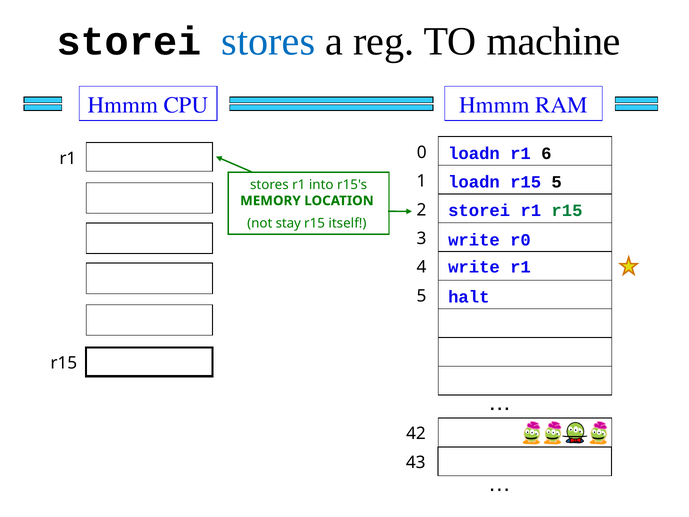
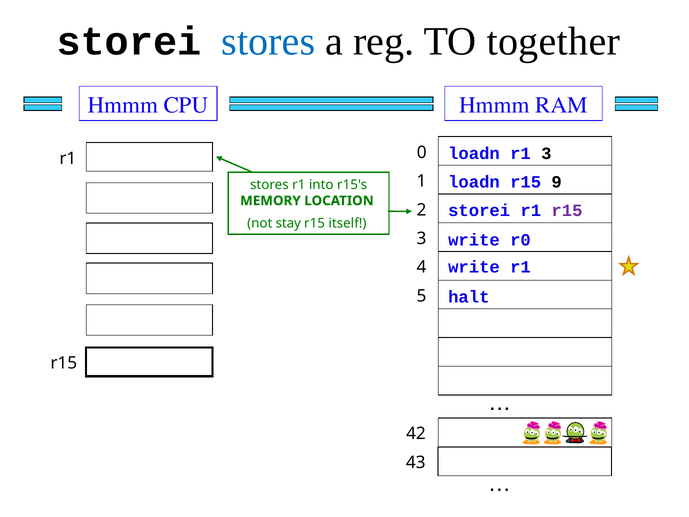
machine: machine -> together
r1 6: 6 -> 3
r15 5: 5 -> 9
r15 at (567, 210) colour: green -> purple
